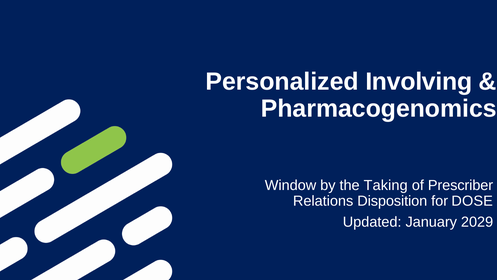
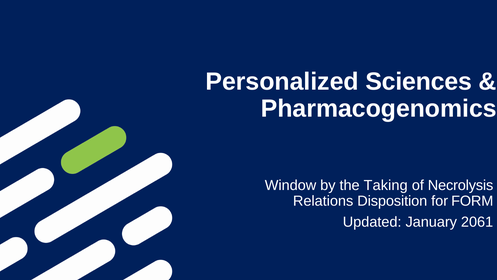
Involving: Involving -> Sciences
Prescriber: Prescriber -> Necrolysis
DOSE: DOSE -> FORM
2029: 2029 -> 2061
